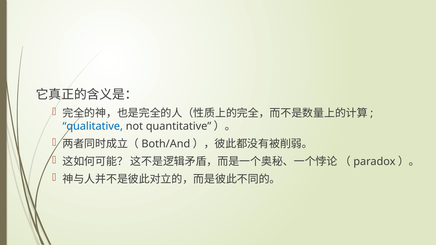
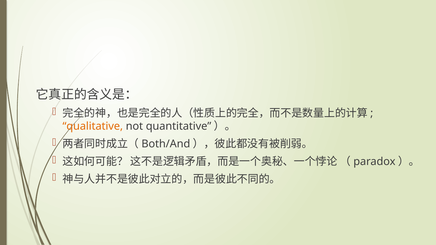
qualitative colour: blue -> orange
